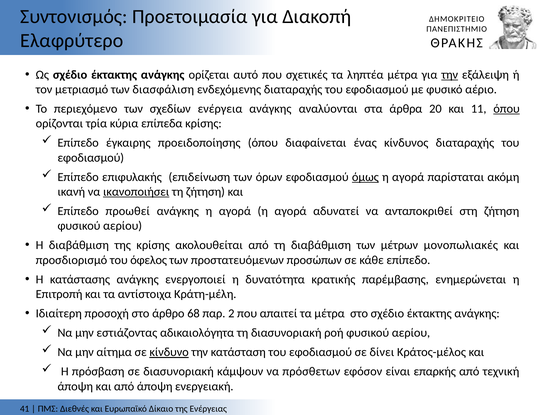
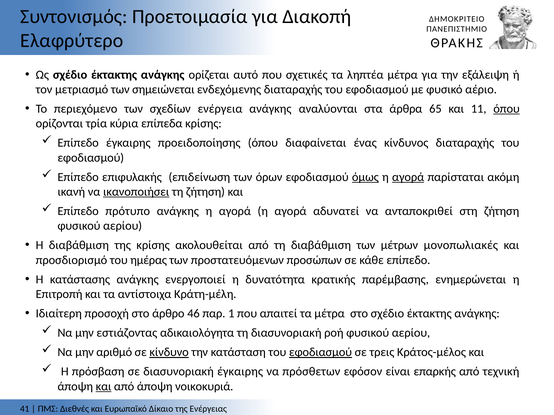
την at (450, 75) underline: present -> none
διασφάλιση: διασφάλιση -> σημειώνεται
20: 20 -> 65
αγορά at (408, 177) underline: none -> present
προωθεί: προωθεί -> πρότυπο
όφελος: όφελος -> ημέρας
68: 68 -> 46
παρ 2: 2 -> 1
αίτημα: αίτημα -> αριθμό
εφοδιασμού at (320, 353) underline: none -> present
δίνει: δίνει -> τρεις
διασυνοριακή κάμψουν: κάμψουν -> έγκαιρης
και at (104, 387) underline: none -> present
ενεργειακή: ενεργειακή -> νοικοκυριά
